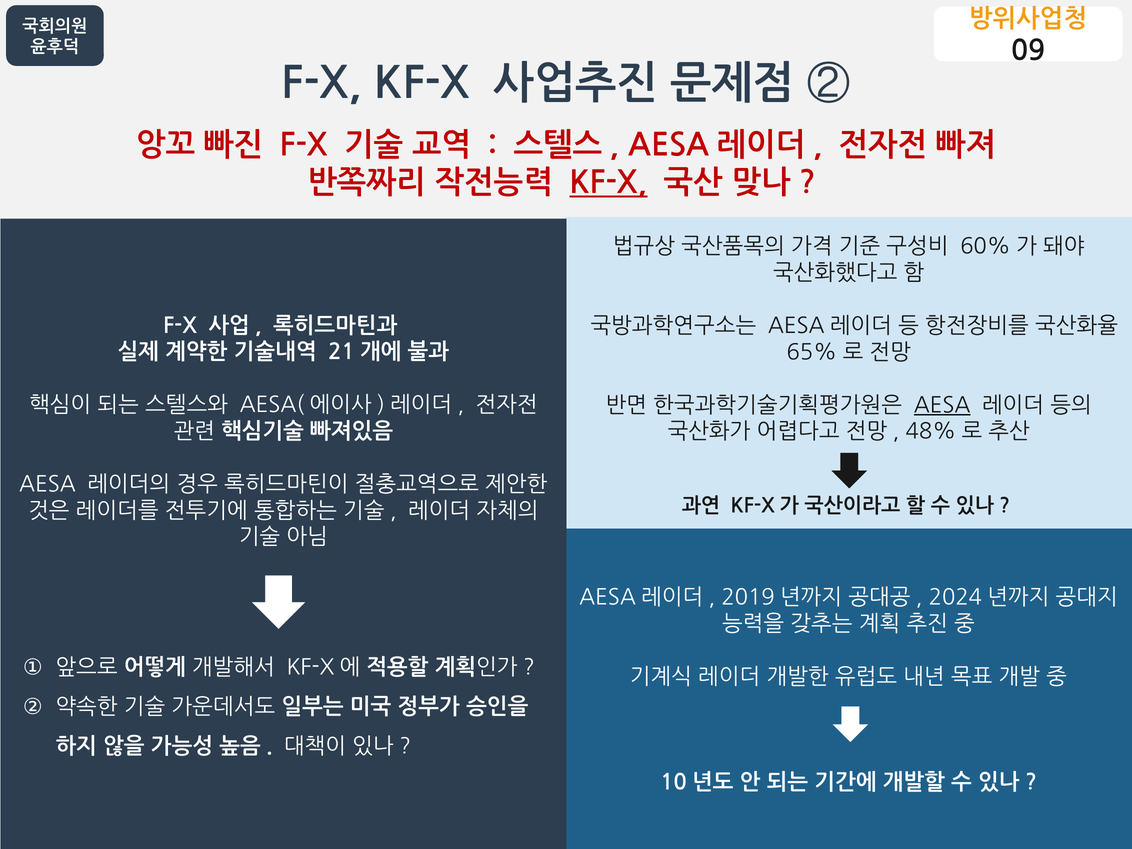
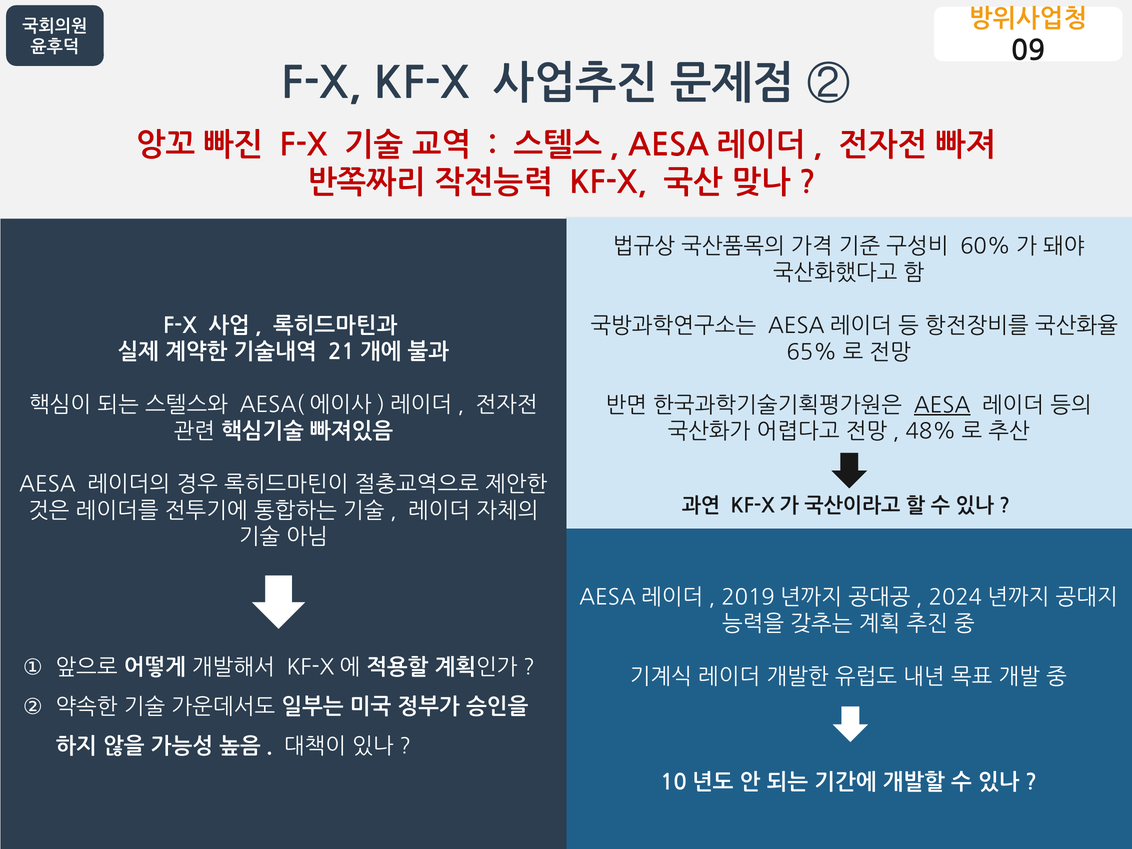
KF-X at (608, 183) underline: present -> none
